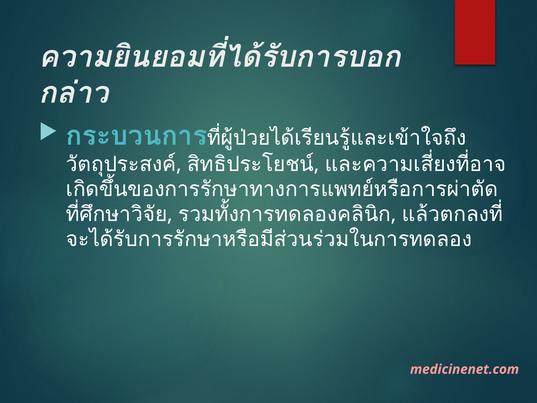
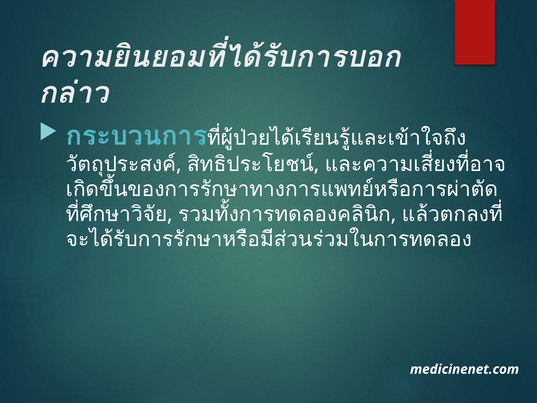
medicinenet.com colour: pink -> white
